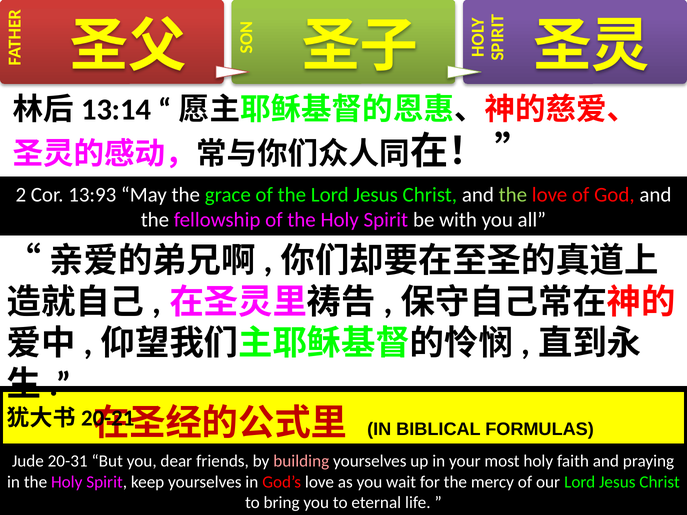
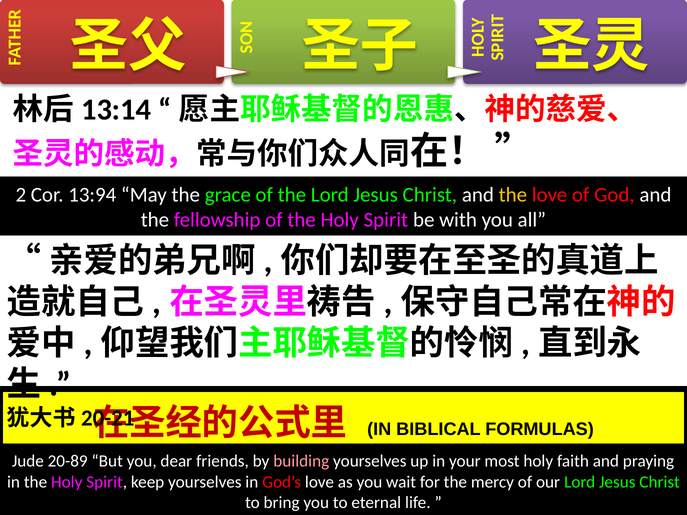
13:93: 13:93 -> 13:94
the at (513, 195) colour: light green -> yellow
20-31: 20-31 -> 20-89
